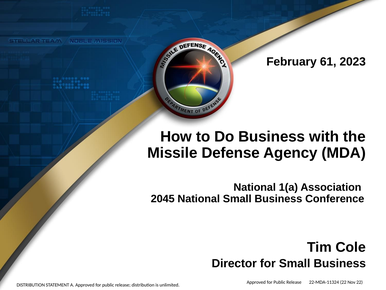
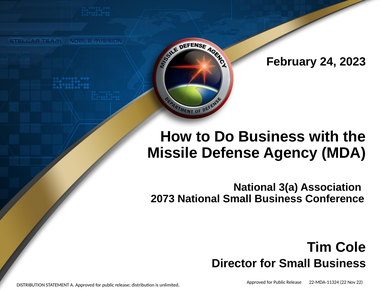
61: 61 -> 24
1(a: 1(a -> 3(a
2045: 2045 -> 2073
